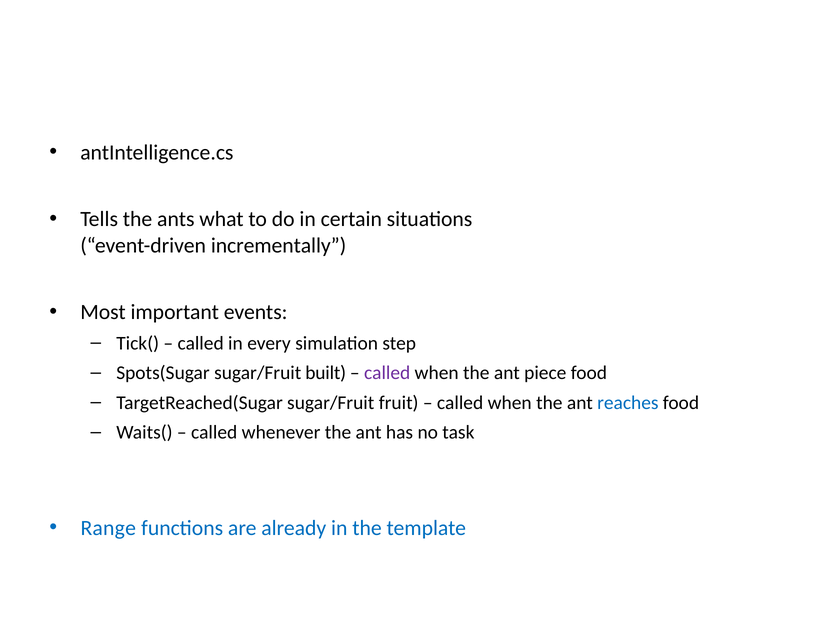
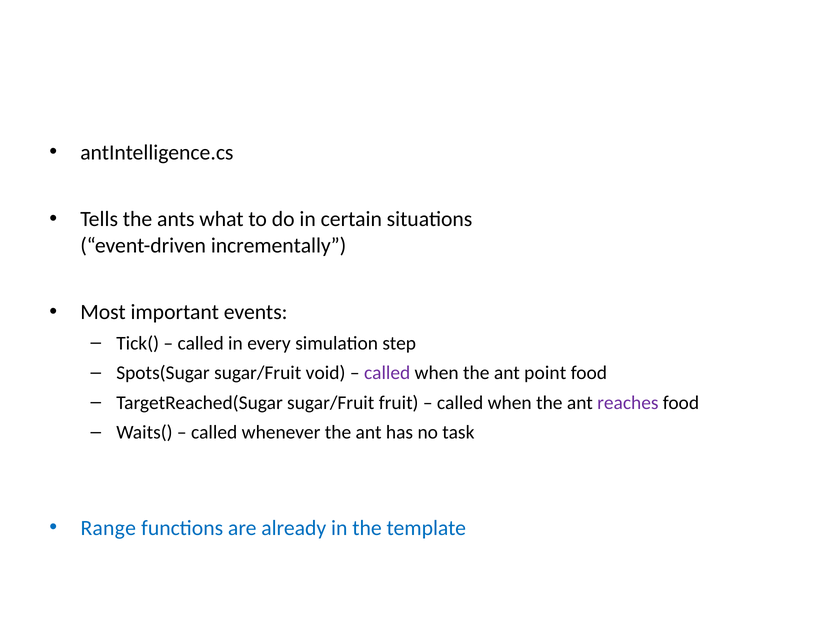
built: built -> void
piece: piece -> point
reaches colour: blue -> purple
